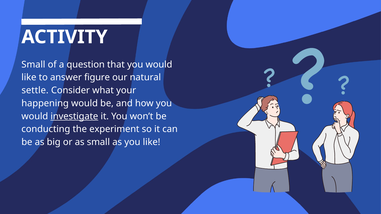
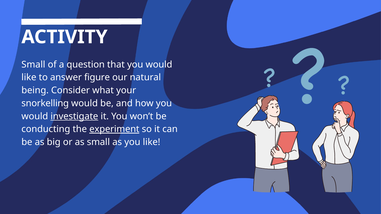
settle: settle -> being
happening: happening -> snorkelling
experiment underline: none -> present
